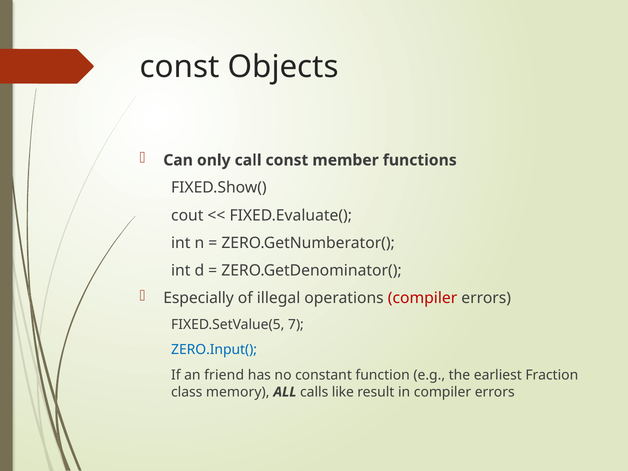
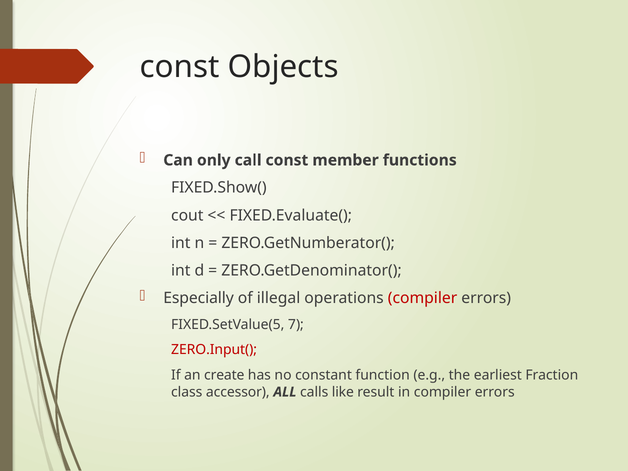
ZERO.Input( colour: blue -> red
friend: friend -> create
memory: memory -> accessor
